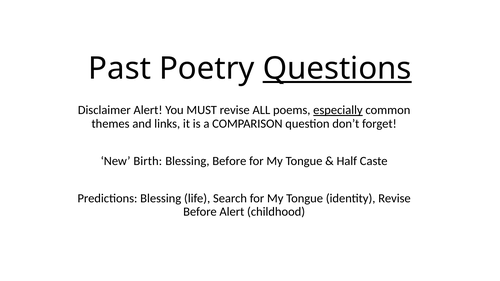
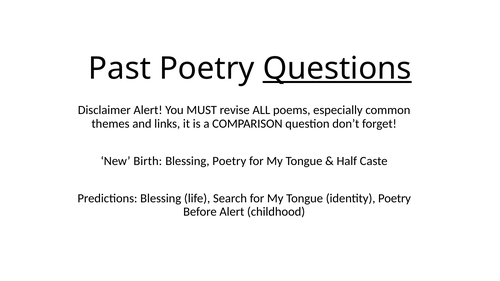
especially underline: present -> none
Blessing Before: Before -> Poetry
identity Revise: Revise -> Poetry
